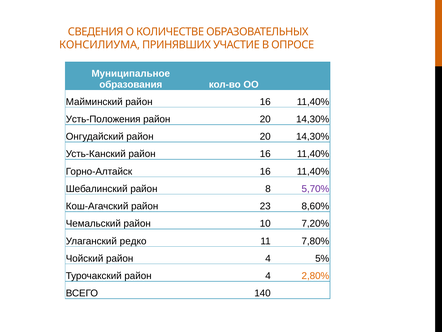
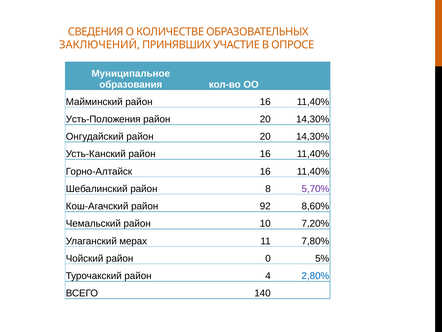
КОНСИЛИУМА: КОНСИЛИУМА -> ЗАКЛЮЧЕНИЙ
23: 23 -> 92
редко: редко -> мерах
Чойский район 4: 4 -> 0
2,80% colour: orange -> blue
